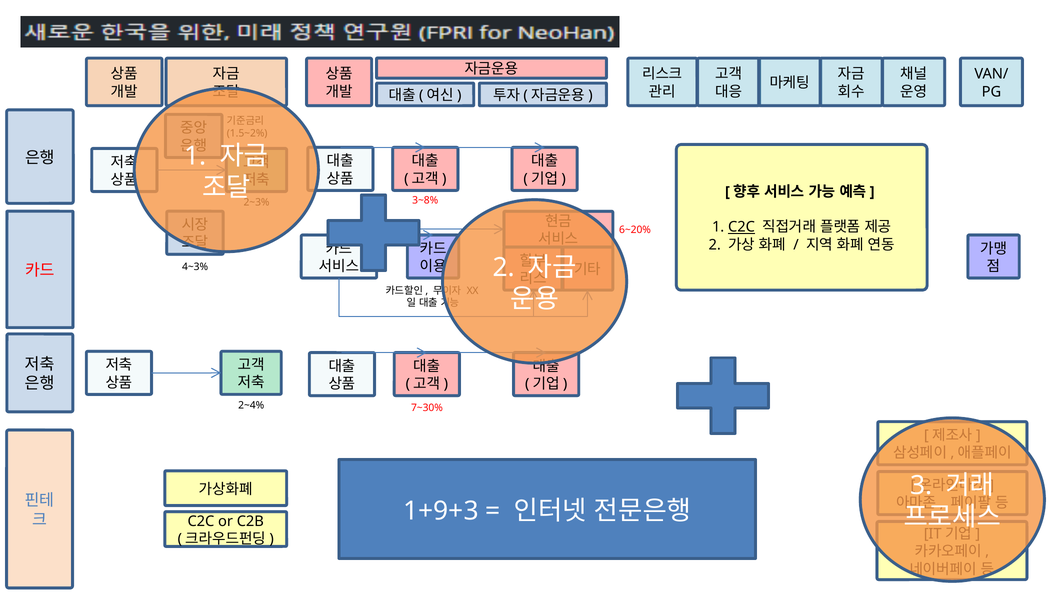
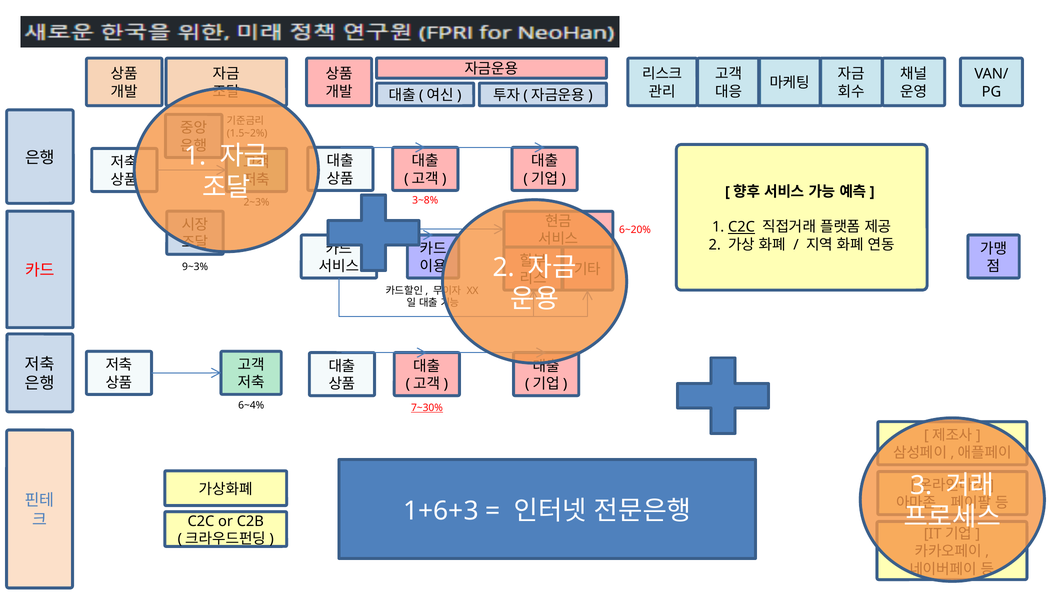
4~3%: 4~3% -> 9~3%
2~4%: 2~4% -> 6~4%
7~30% underline: none -> present
1+9+3: 1+9+3 -> 1+6+3
